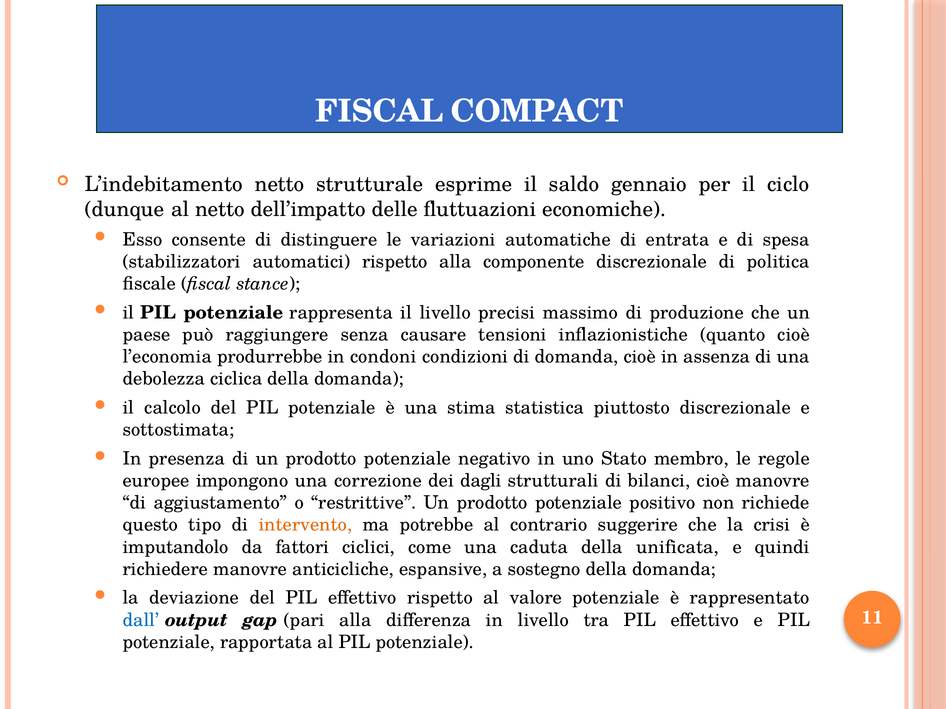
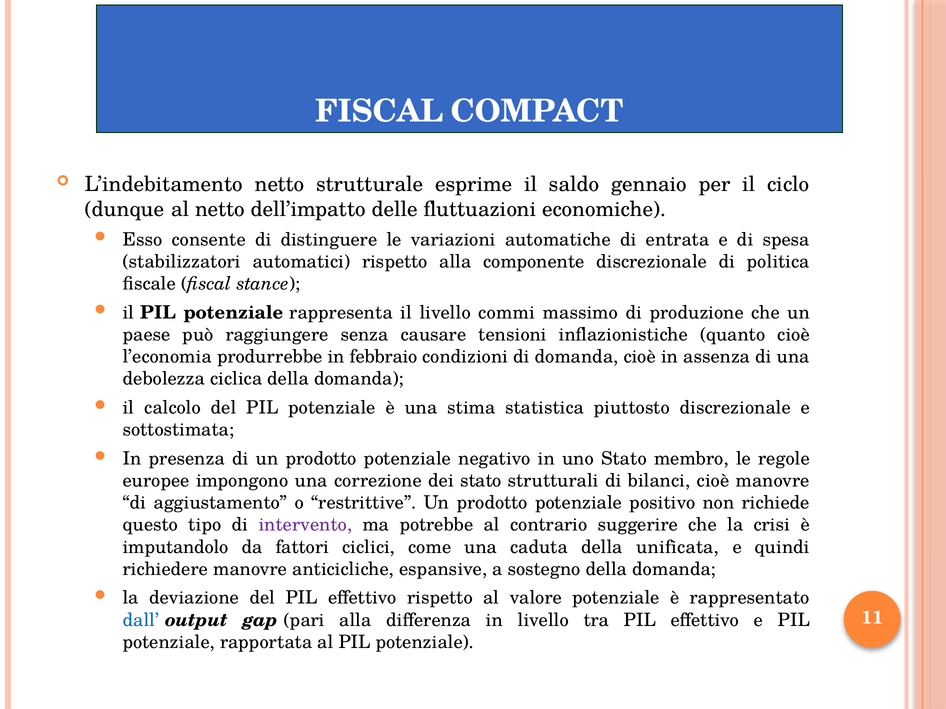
precisi: precisi -> commi
condoni: condoni -> febbraio
dei dagli: dagli -> stato
intervento colour: orange -> purple
